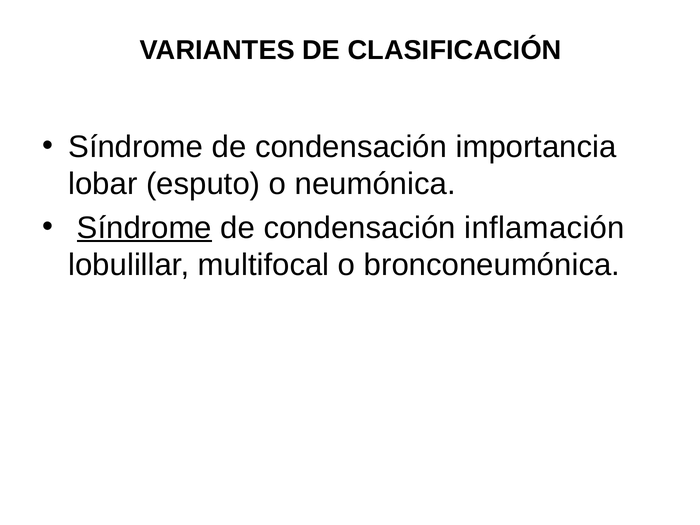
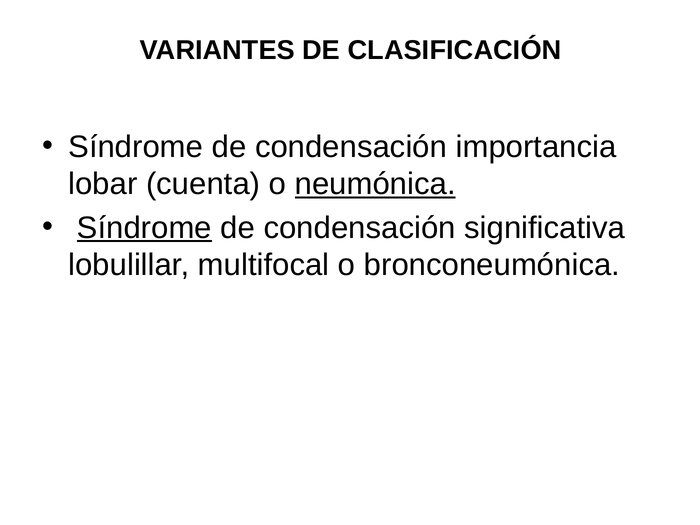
esputo: esputo -> cuenta
neumónica underline: none -> present
inflamación: inflamación -> significativa
